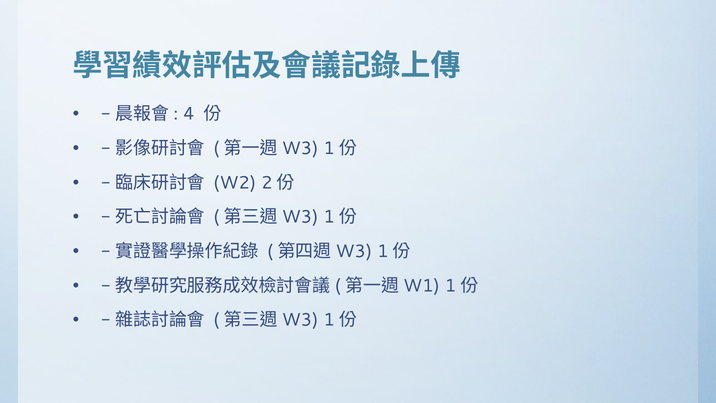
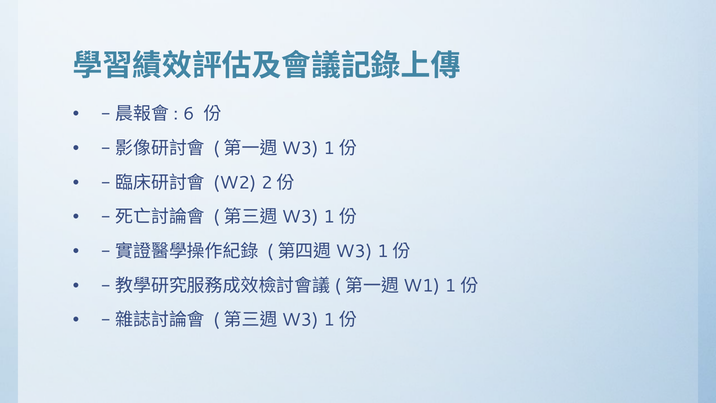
4: 4 -> 6
